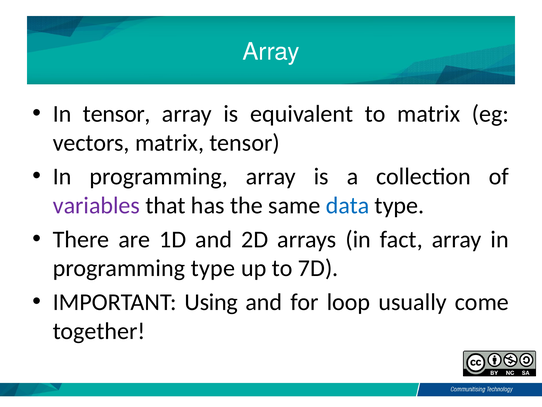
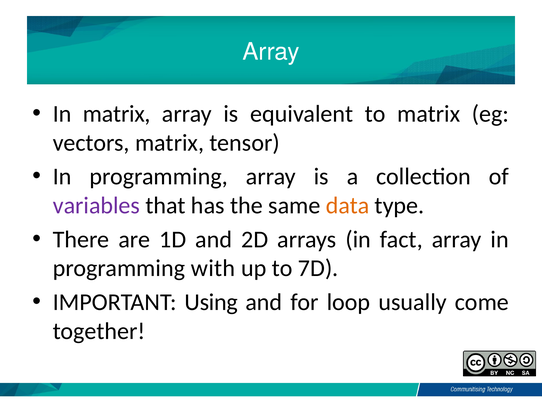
In tensor: tensor -> matrix
data colour: blue -> orange
programming type: type -> with
